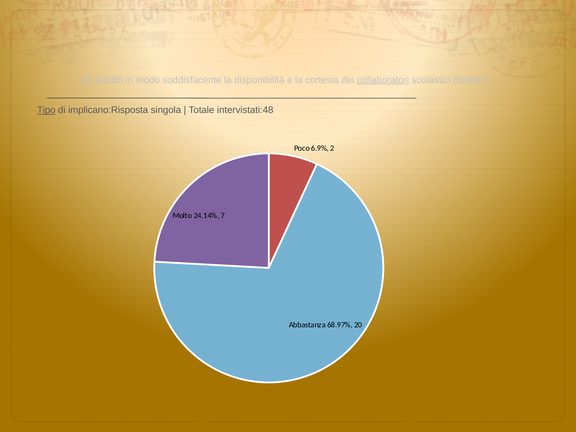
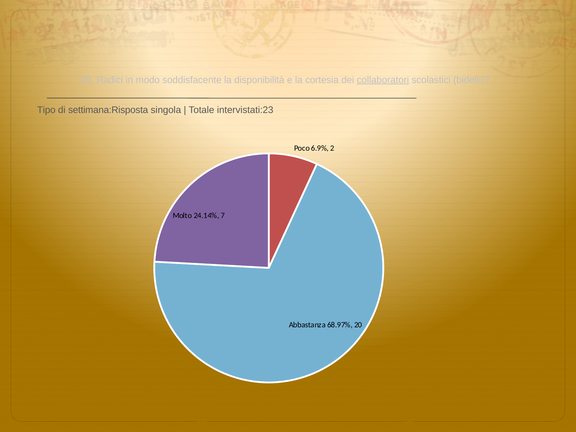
Tipo underline: present -> none
implicano:Risposta: implicano:Risposta -> settimana:Risposta
intervistati:48: intervistati:48 -> intervistati:23
